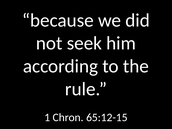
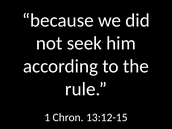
65:12-15: 65:12-15 -> 13:12-15
